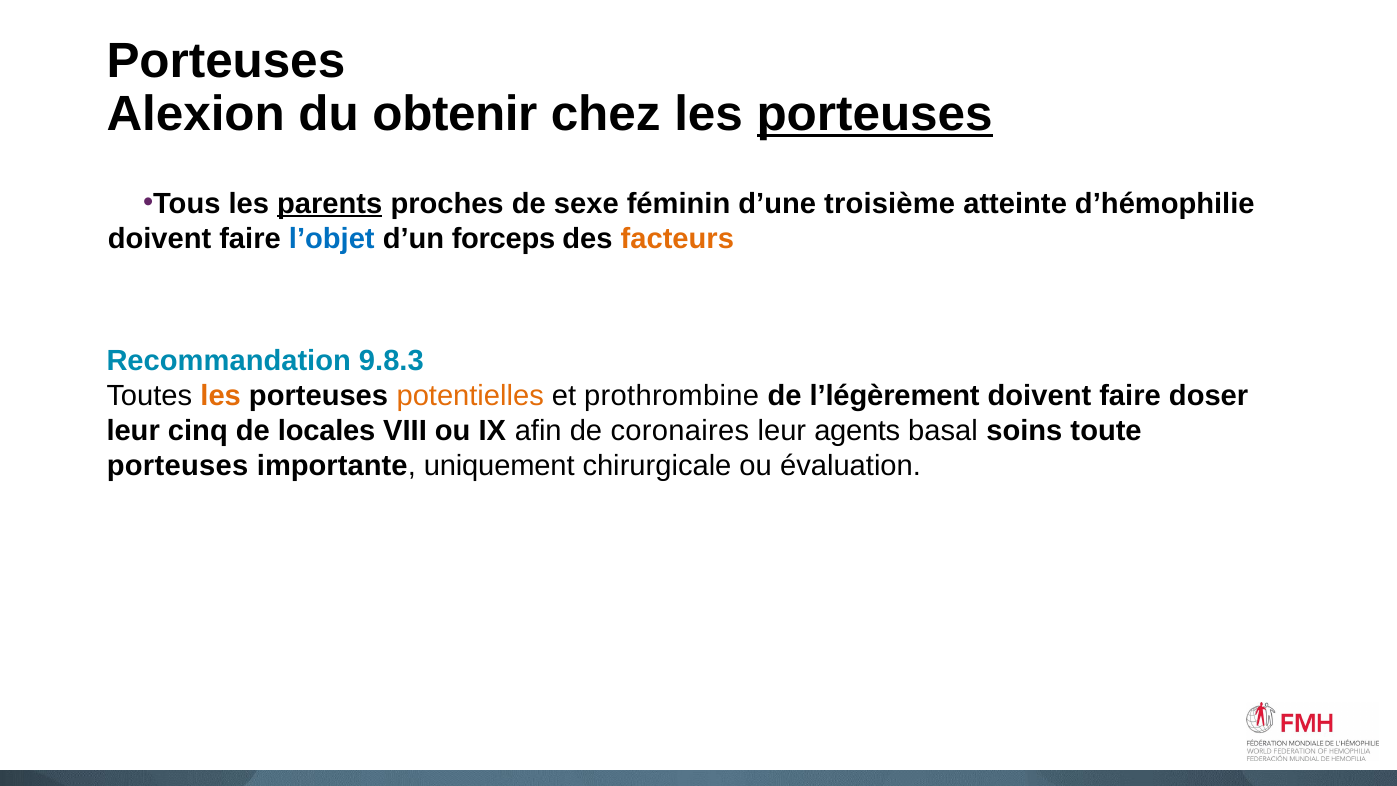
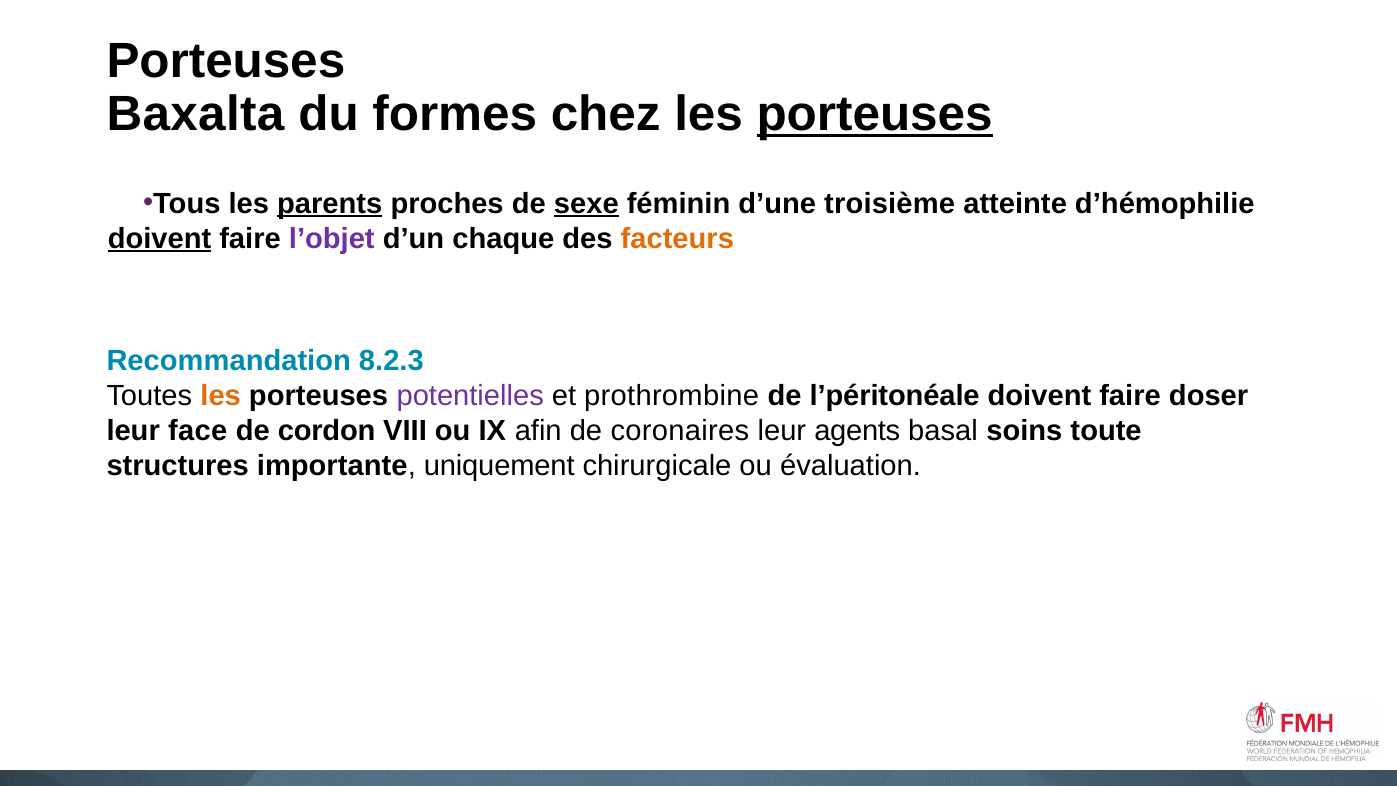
Alexion: Alexion -> Baxalta
obtenir: obtenir -> formes
sexe underline: none -> present
doivent at (160, 239) underline: none -> present
l’objet colour: blue -> purple
forceps: forceps -> chaque
9.8.3: 9.8.3 -> 8.2.3
potentielles colour: orange -> purple
l’légèrement: l’légèrement -> l’péritonéale
cinq: cinq -> face
locales: locales -> cordon
porteuses at (178, 466): porteuses -> structures
